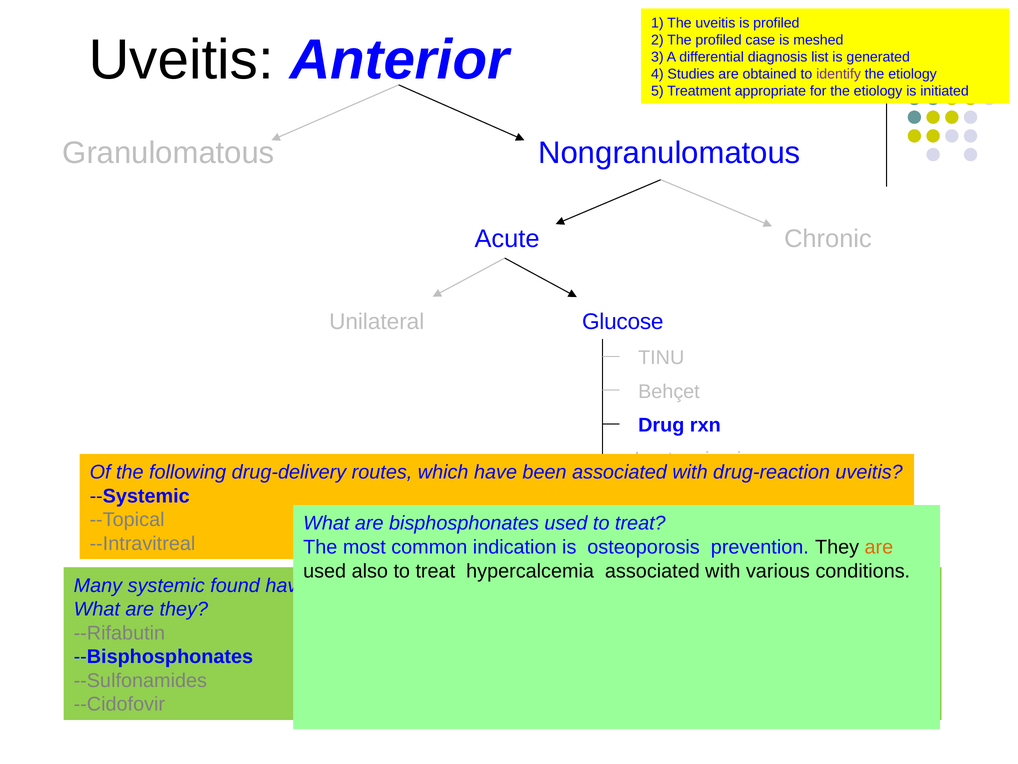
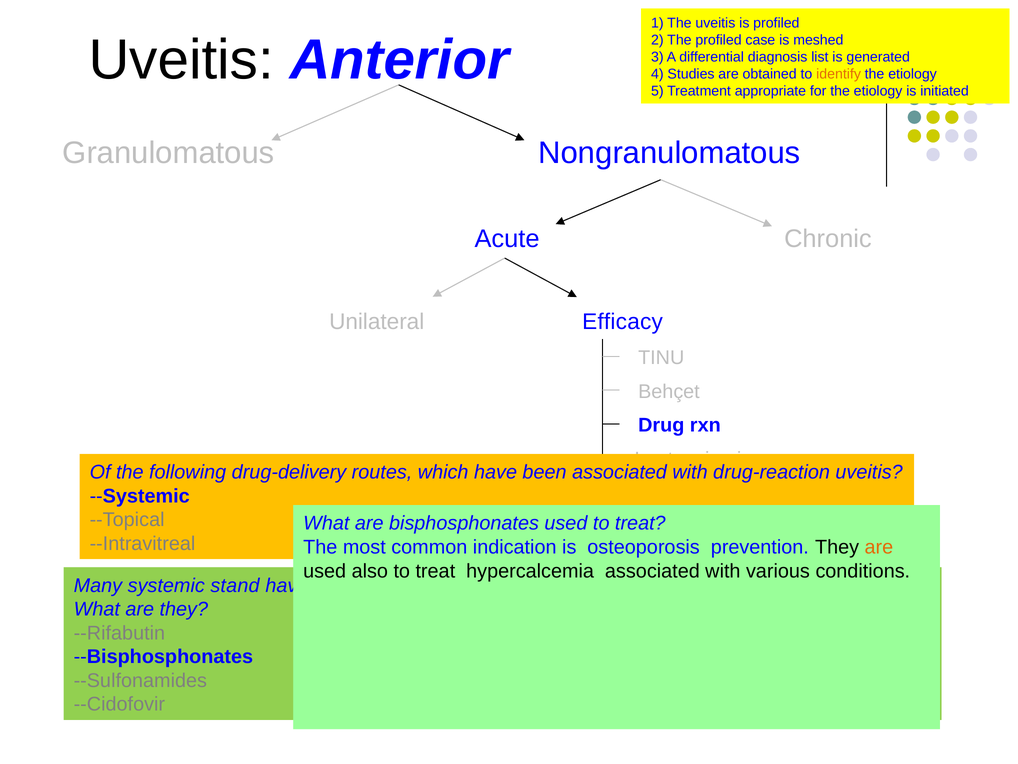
identify colour: purple -> orange
Glucose: Glucose -> Efficacy
found: found -> stand
